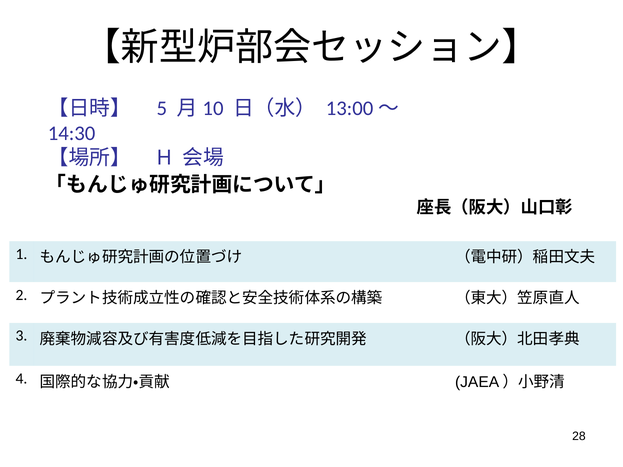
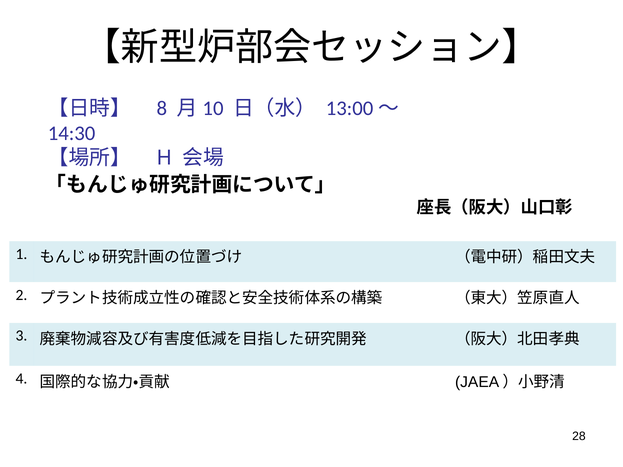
5: 5 -> 8
